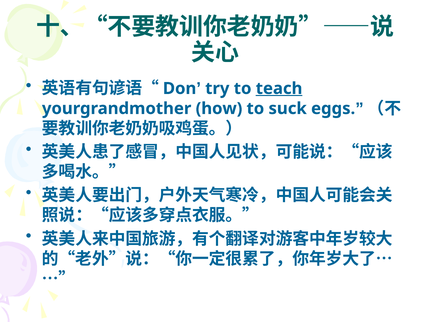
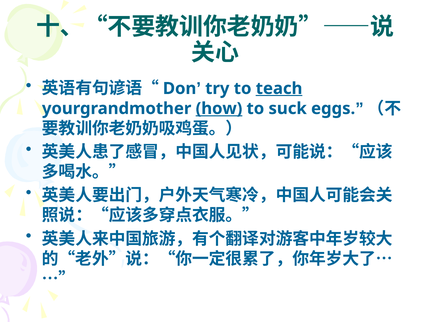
how underline: none -> present
